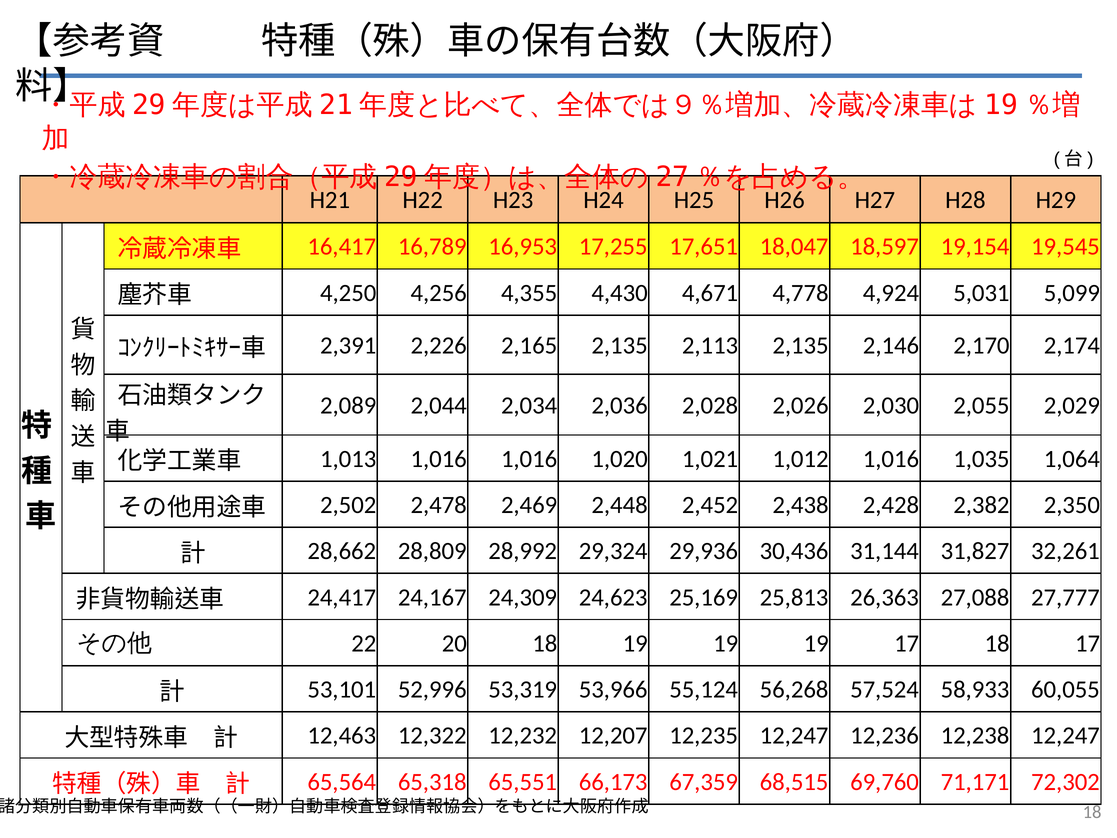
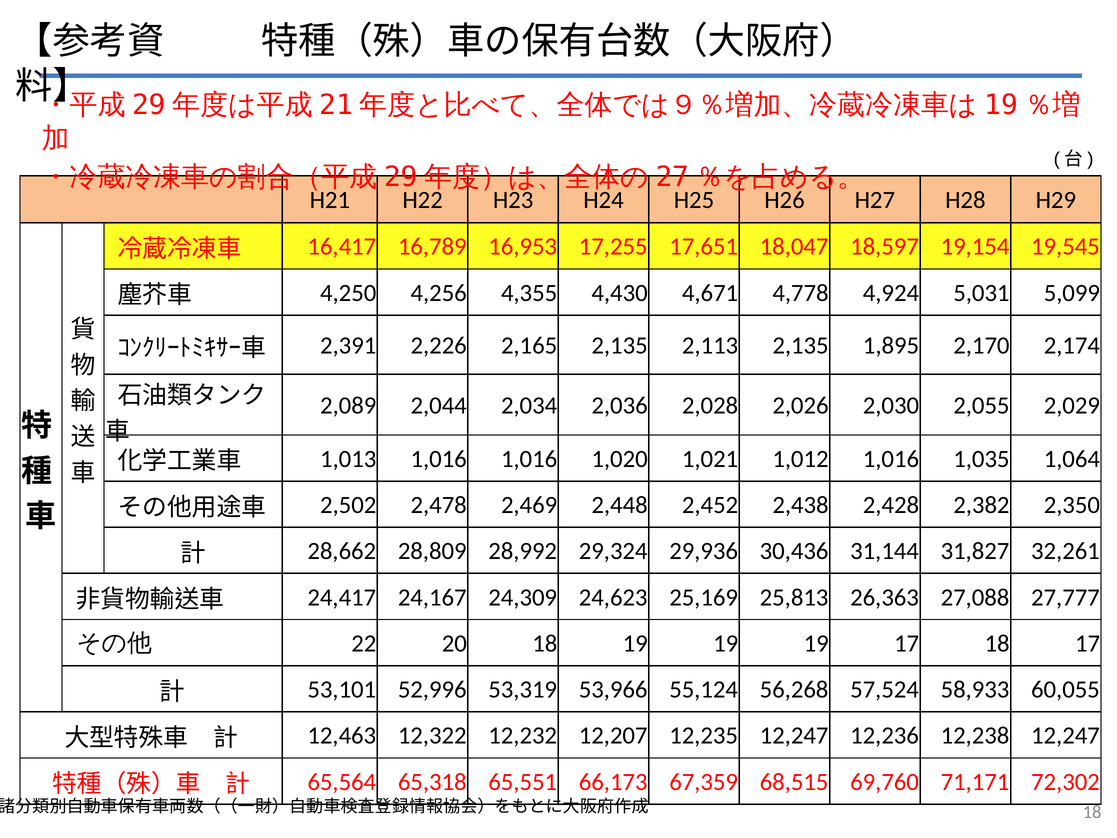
2,146: 2,146 -> 1,895
